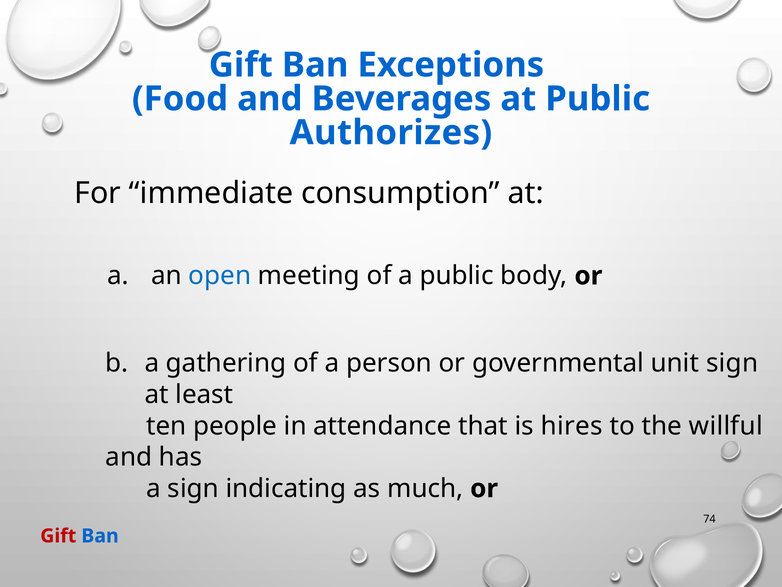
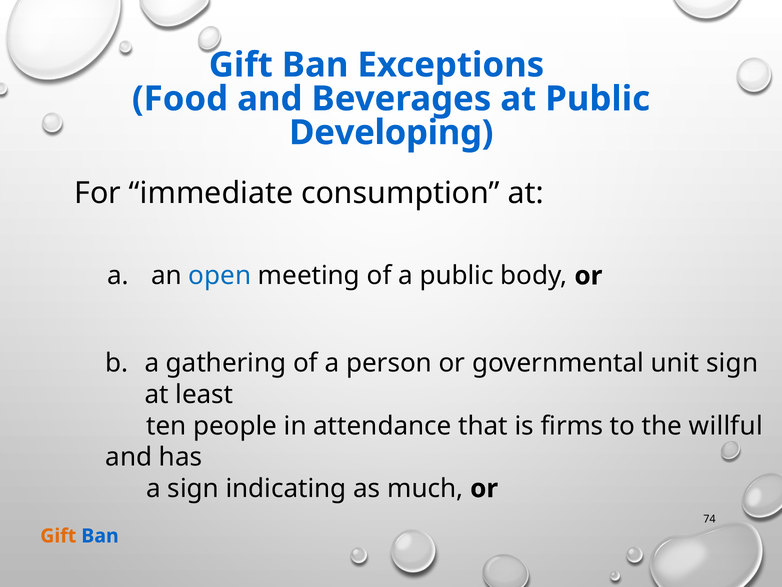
Authorizes: Authorizes -> Developing
hires: hires -> firms
Gift at (58, 535) colour: red -> orange
